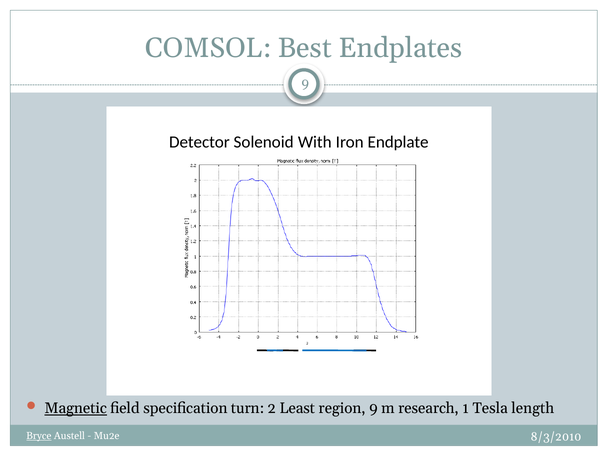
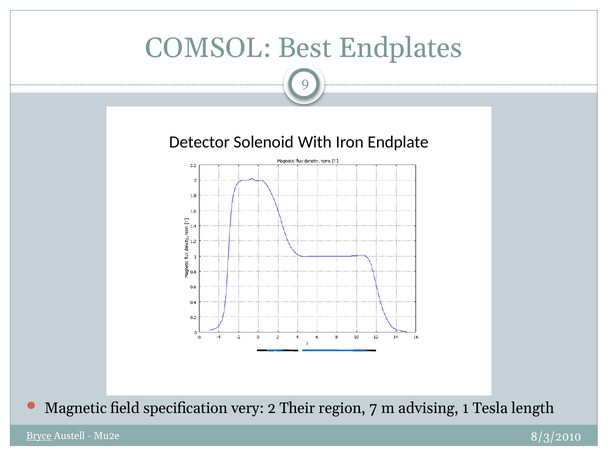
Magnetic underline: present -> none
turn: turn -> very
Least: Least -> Their
region 9: 9 -> 7
research: research -> advising
